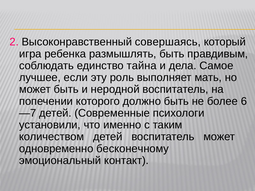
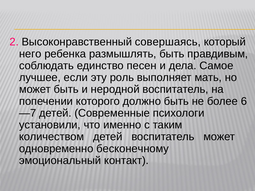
игра: игра -> него
тайна: тайна -> песен
